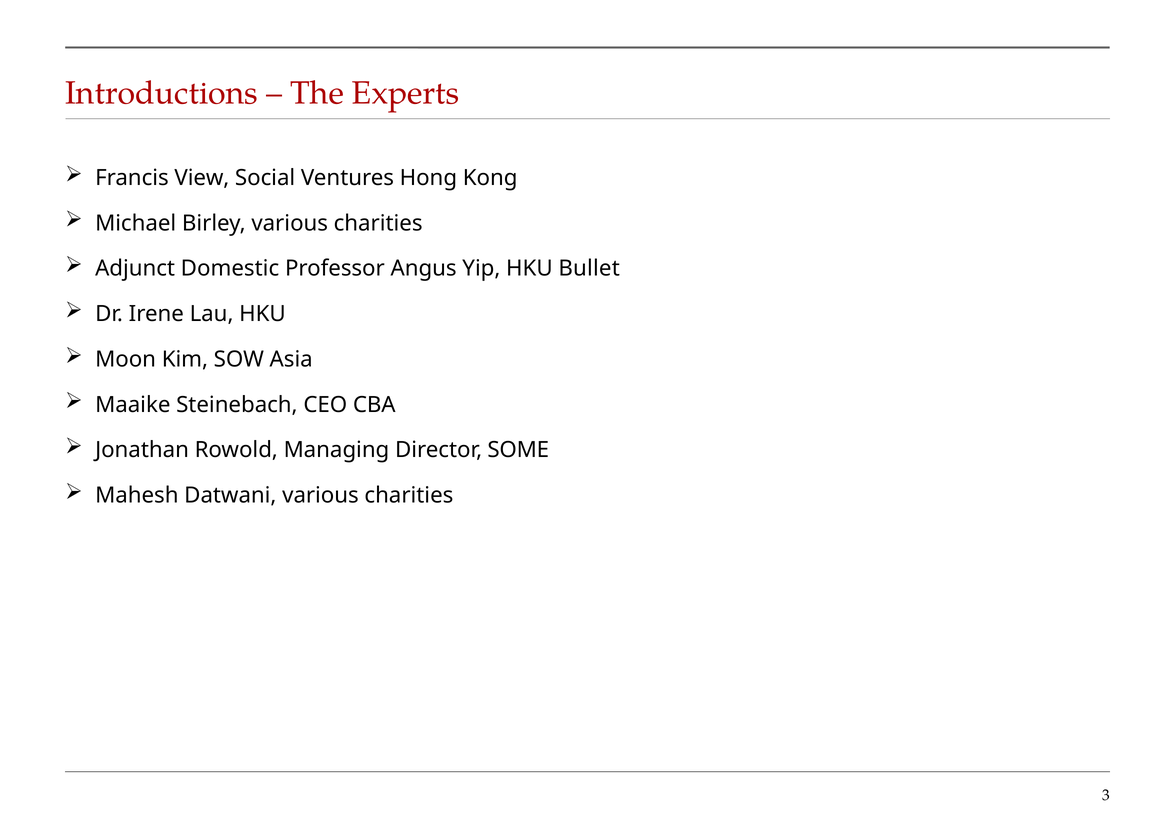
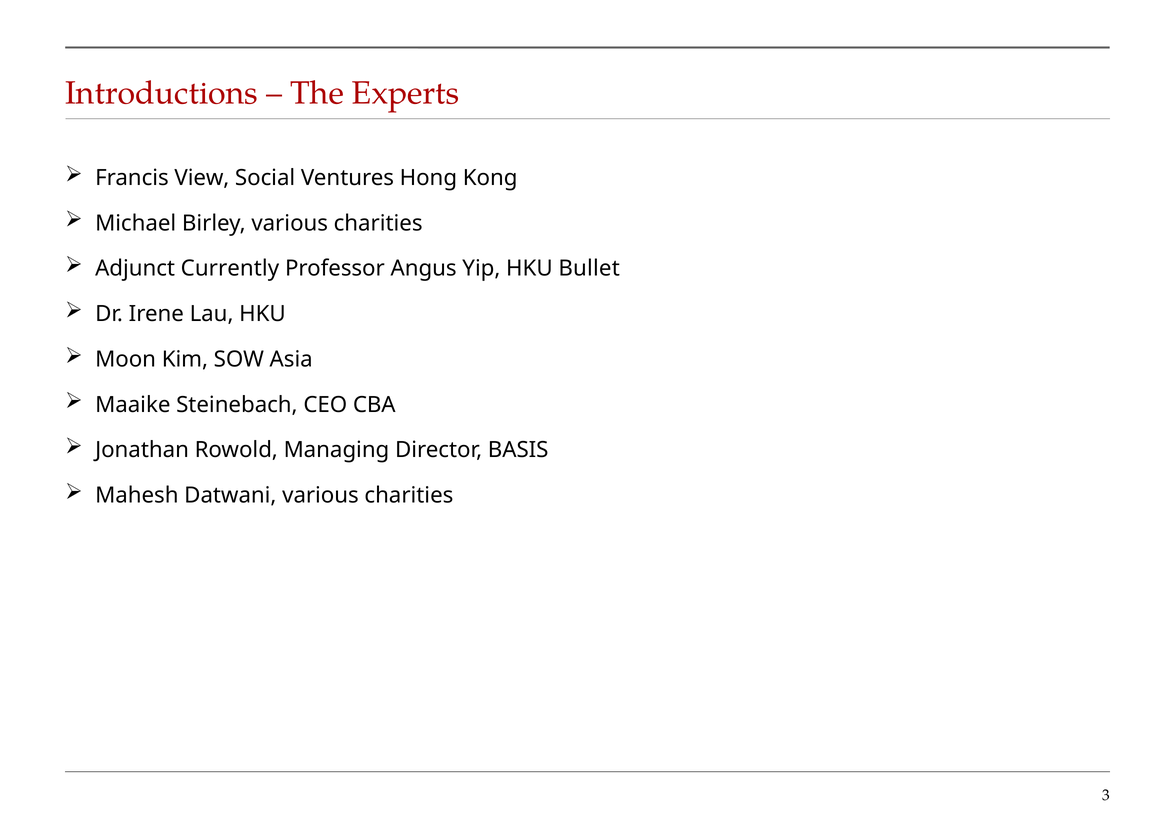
Domestic: Domestic -> Currently
SOME: SOME -> BASIS
